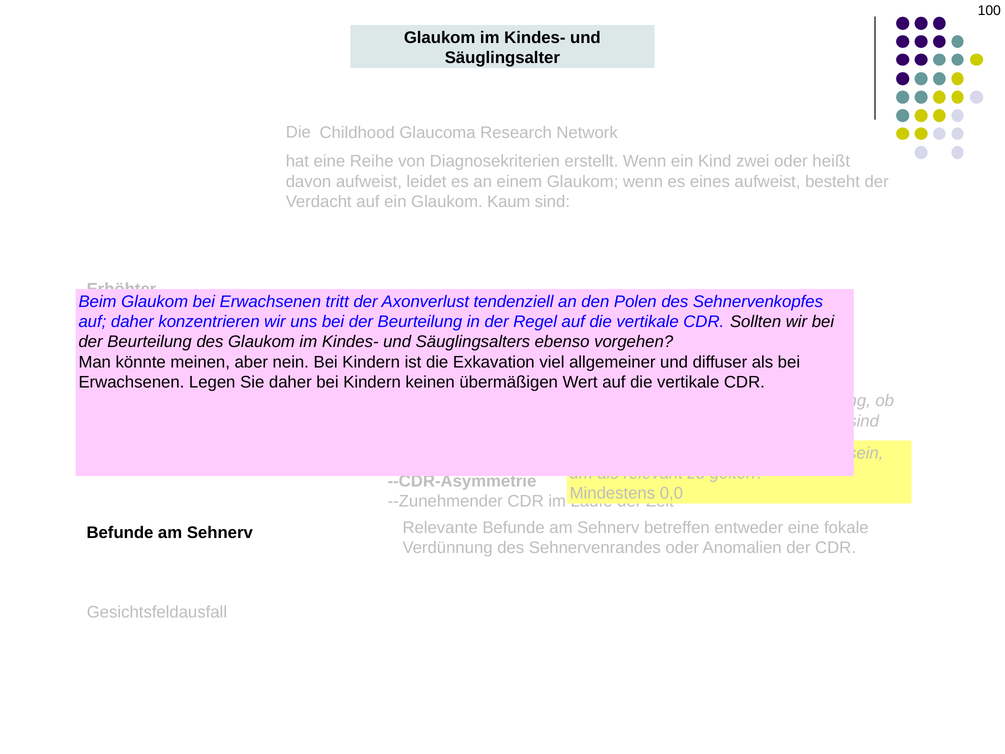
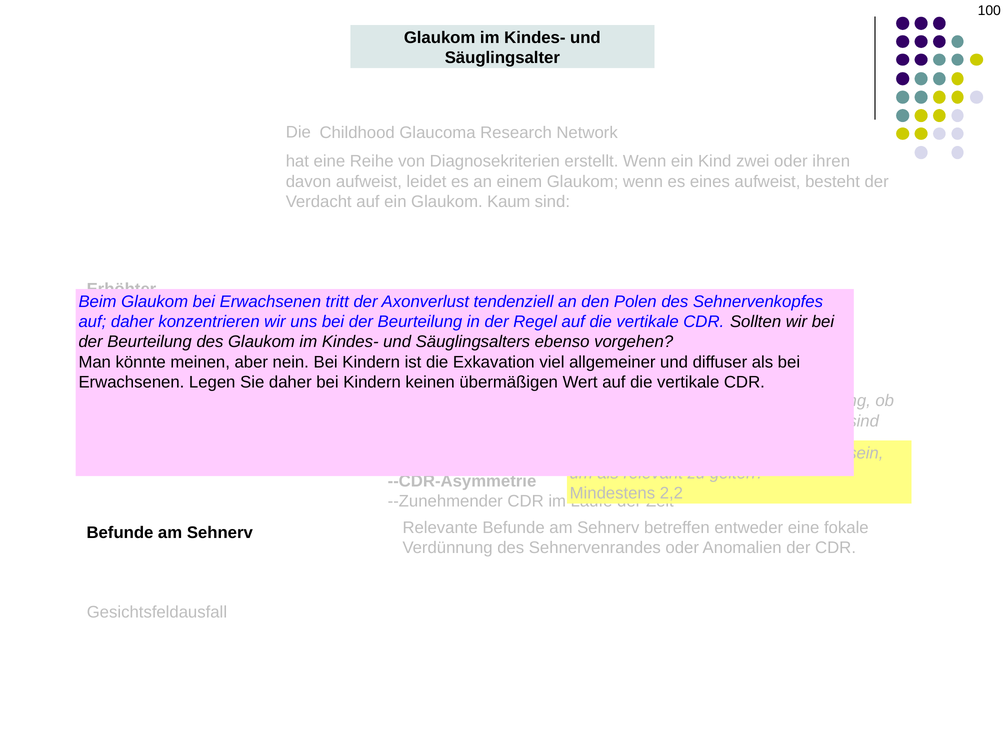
heißt: heißt -> ihren
0,0: 0,0 -> 2,2
